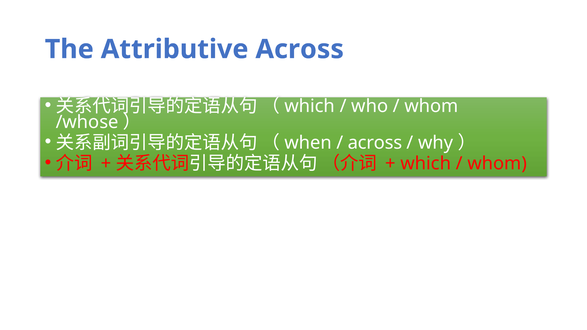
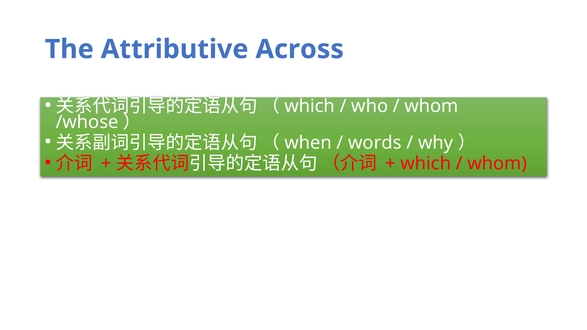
across at (375, 143): across -> words
